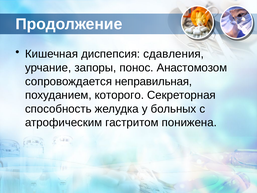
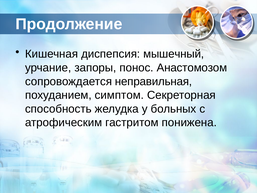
сдавления: сдавления -> мышечный
которого: которого -> симптом
